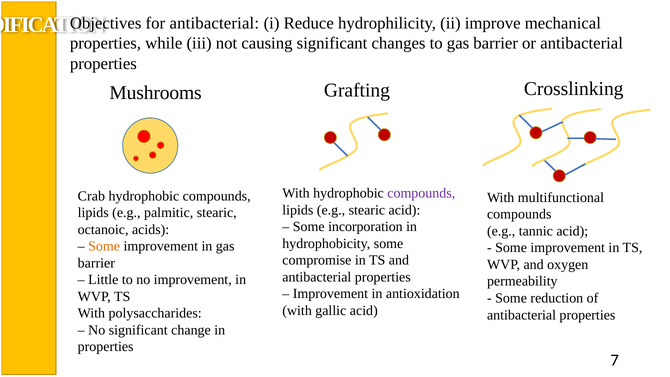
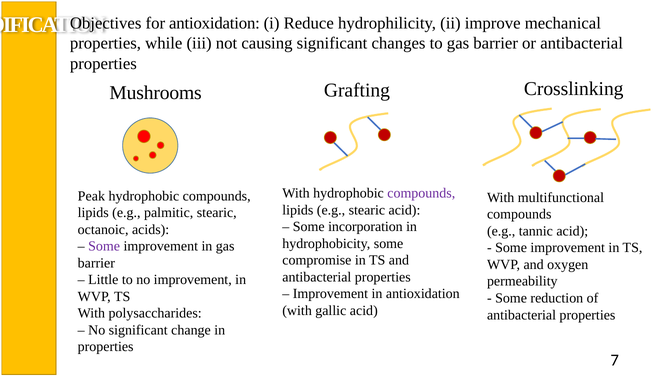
for antibacterial: antibacterial -> antioxidation
Crab: Crab -> Peak
Some at (104, 246) colour: orange -> purple
